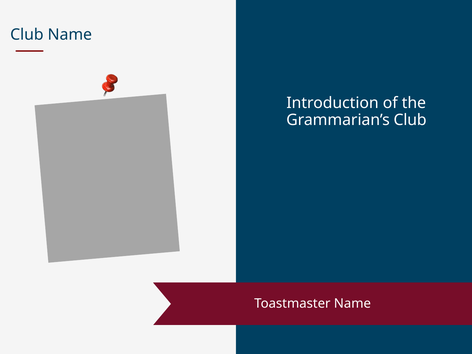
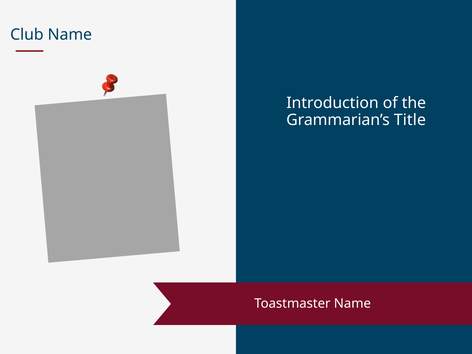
Grammarian’s Club: Club -> Title
